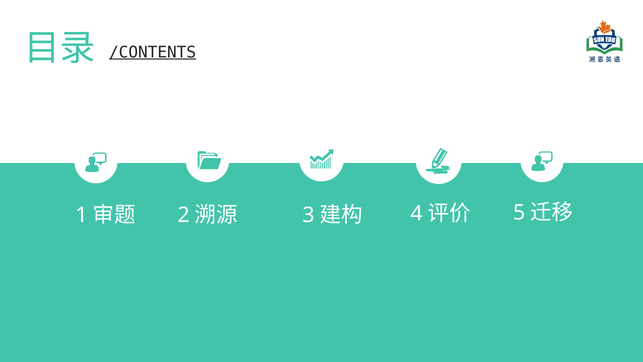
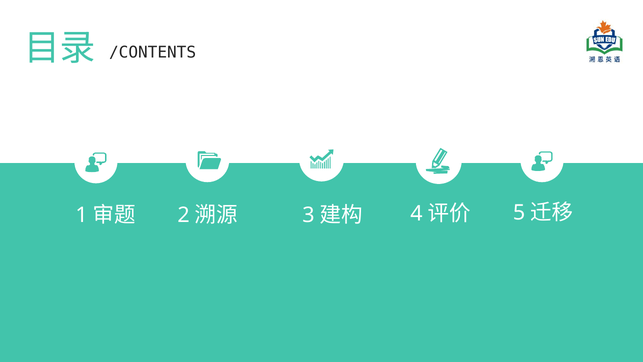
/CONTENTS underline: present -> none
